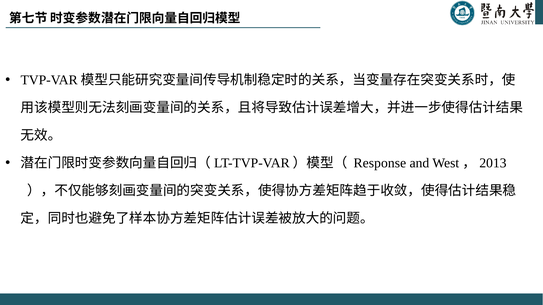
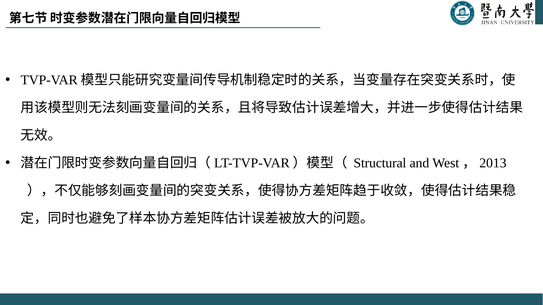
Response: Response -> Structural
